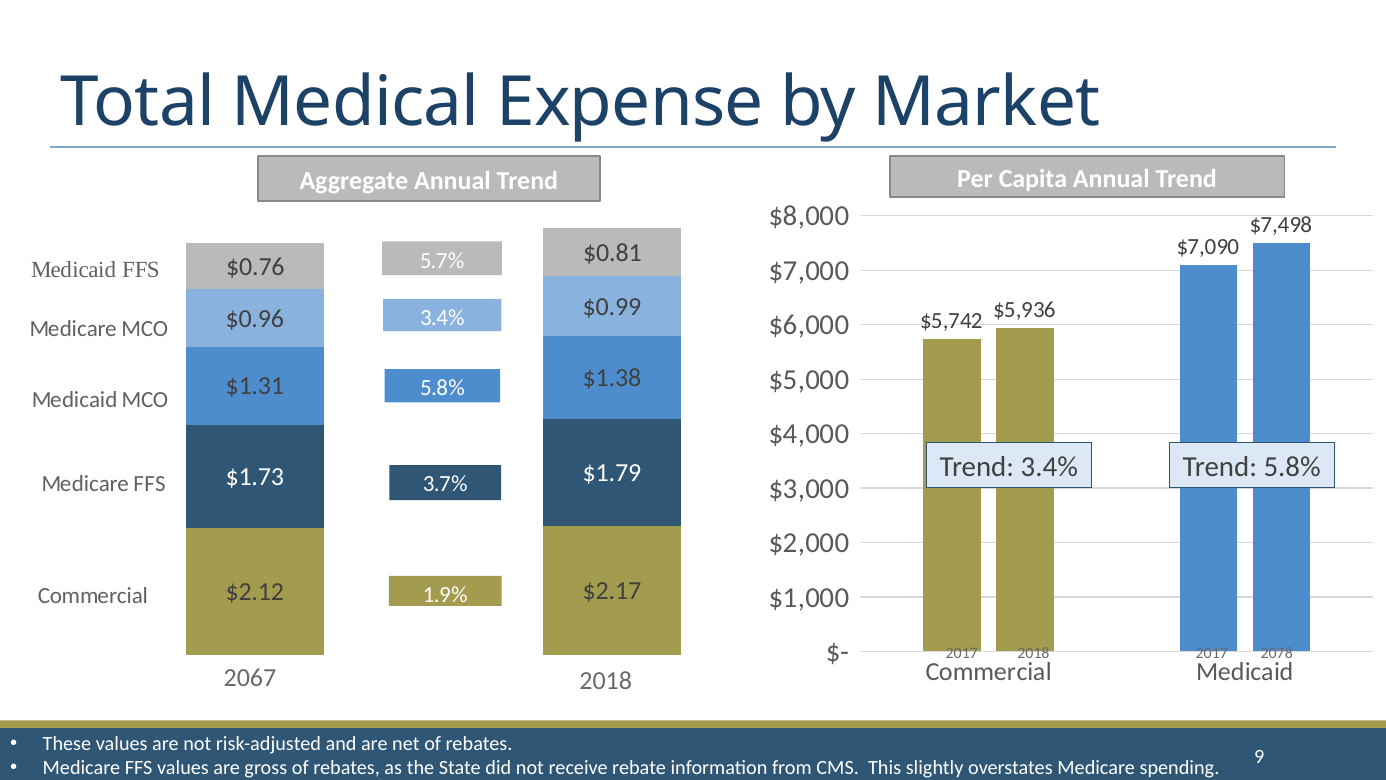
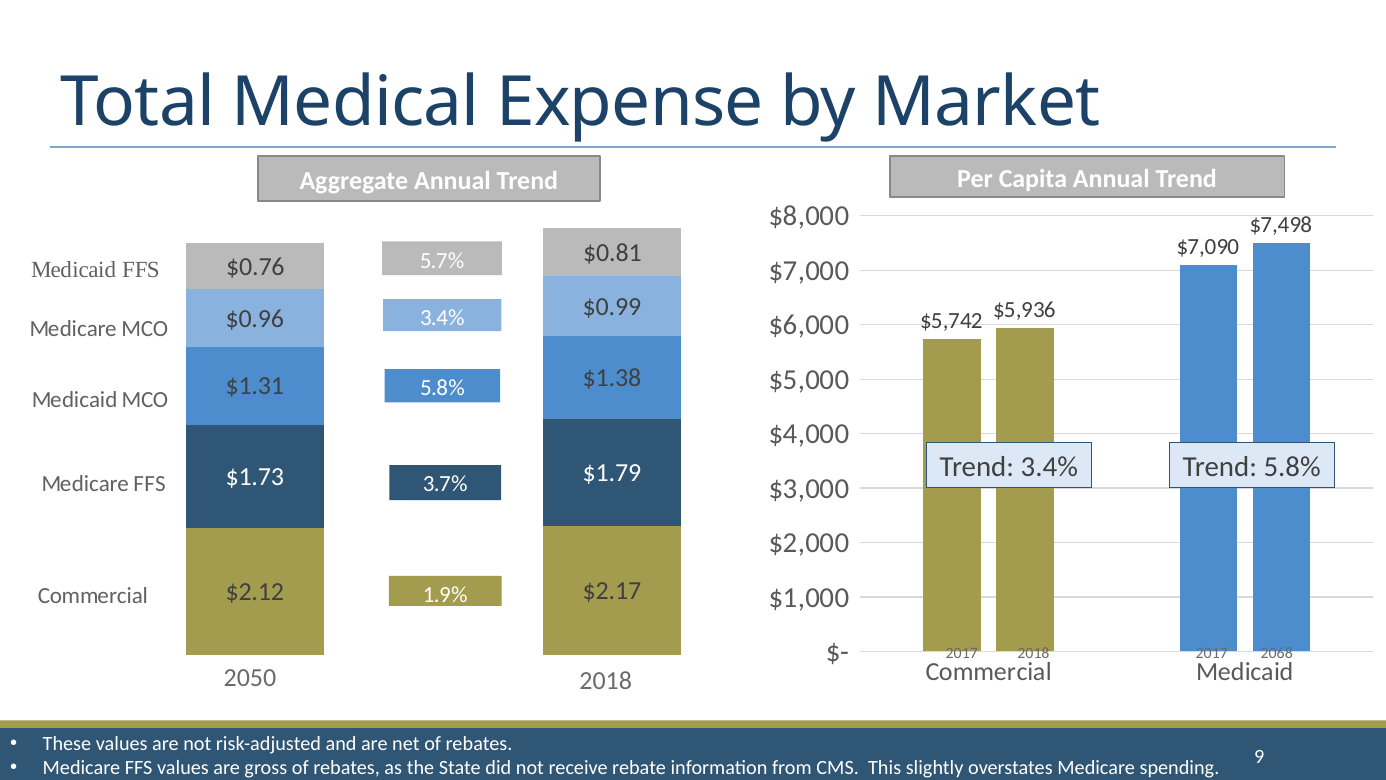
2078: 2078 -> 2068
2067: 2067 -> 2050
